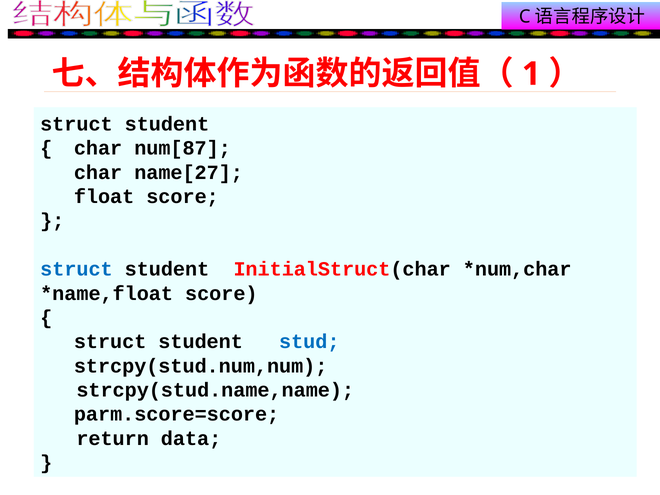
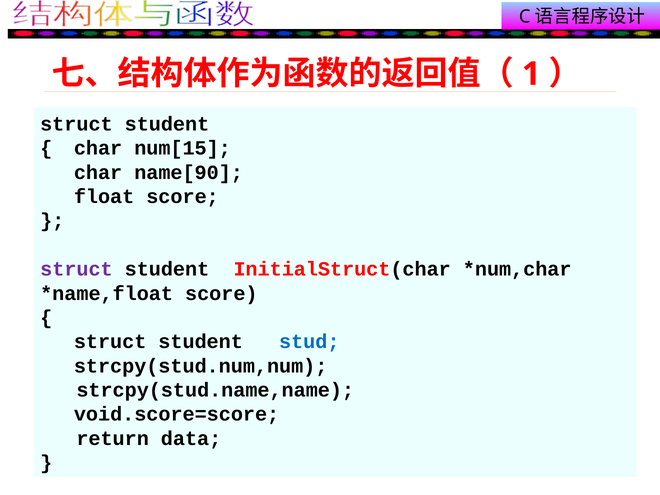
num[87: num[87 -> num[15
name[27: name[27 -> name[90
struct at (76, 269) colour: blue -> purple
parm.score=score: parm.score=score -> void.score=score
